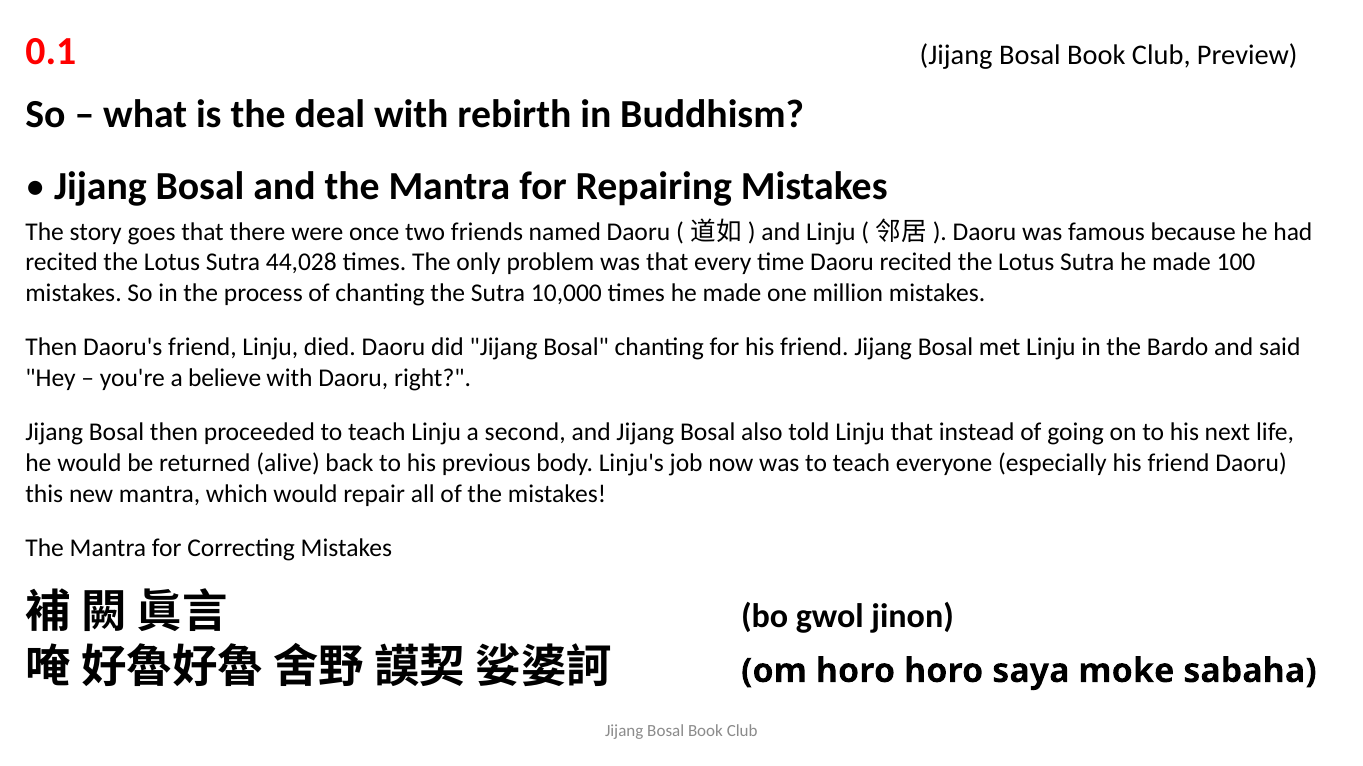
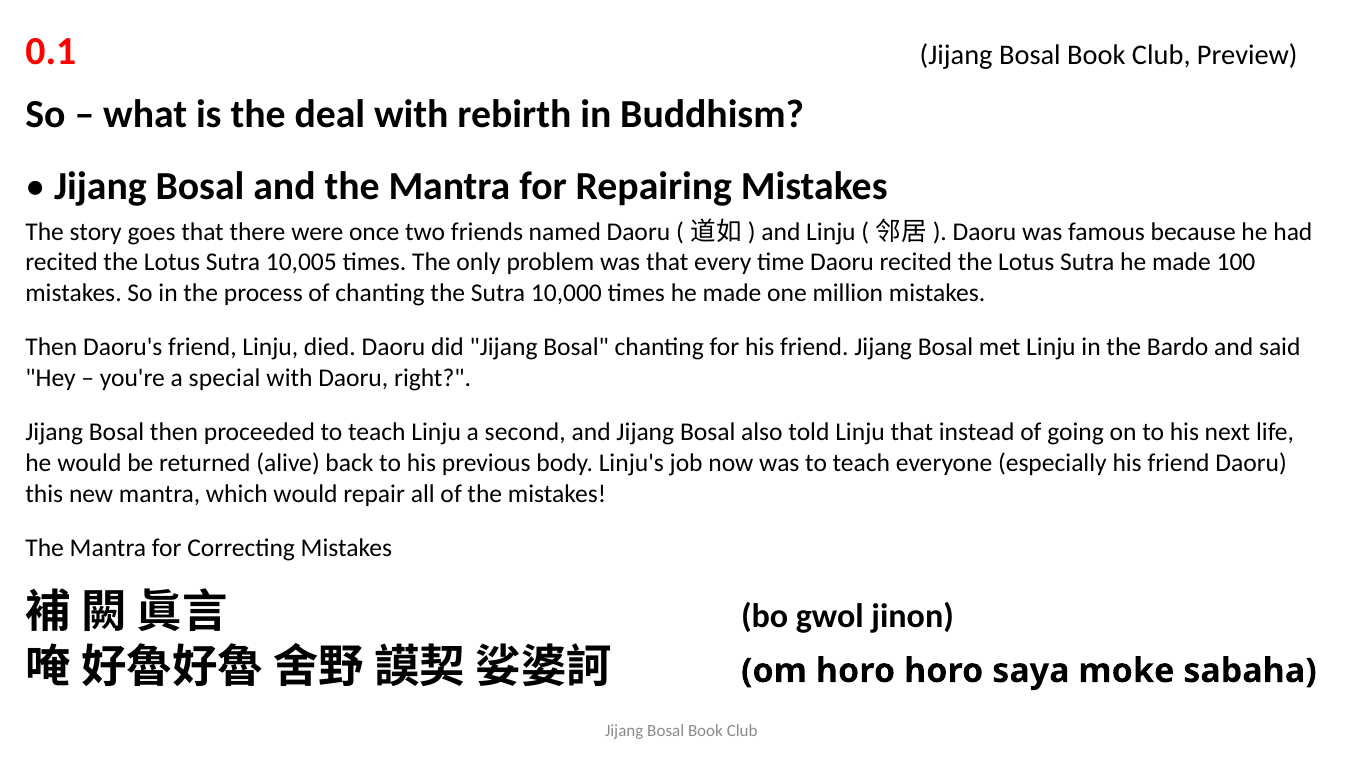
44,028: 44,028 -> 10,005
believe: believe -> special
